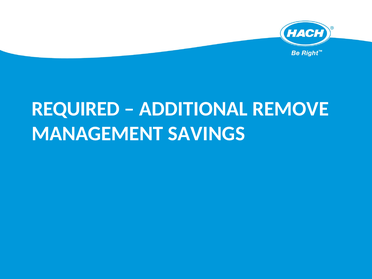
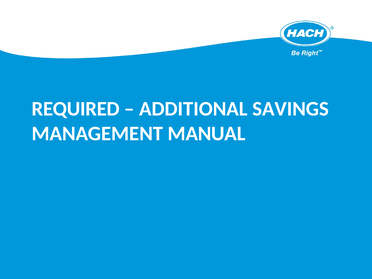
REMOVE: REMOVE -> SAVINGS
SAVINGS: SAVINGS -> MANUAL
